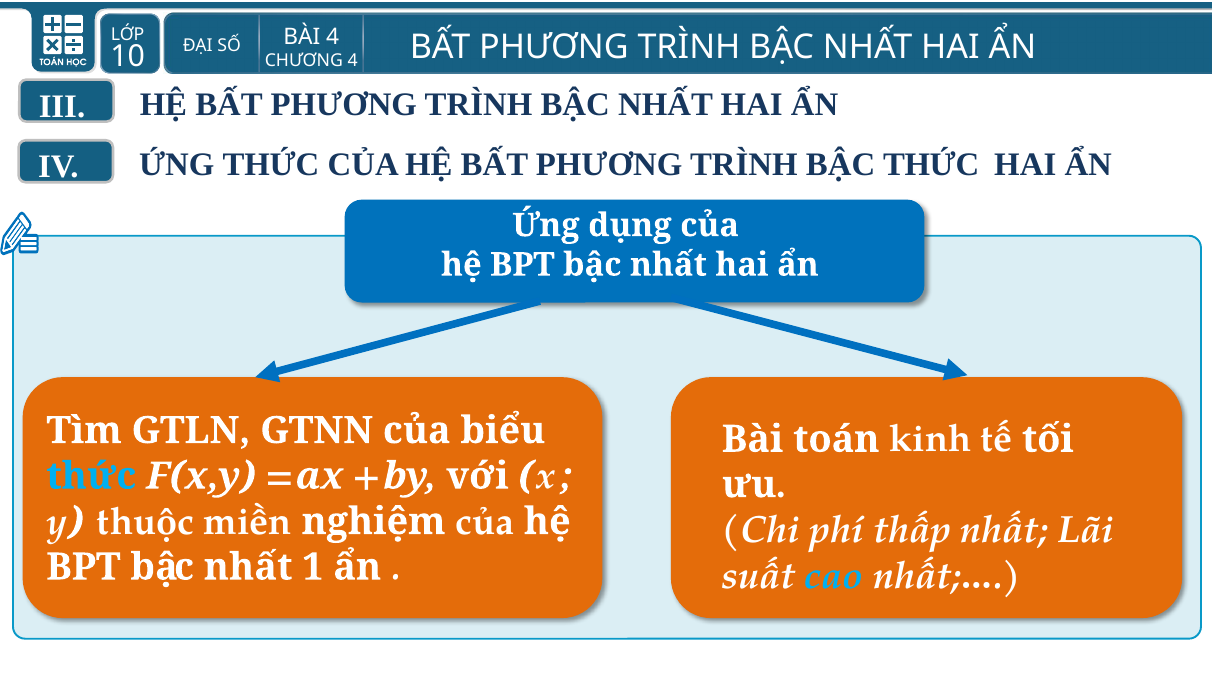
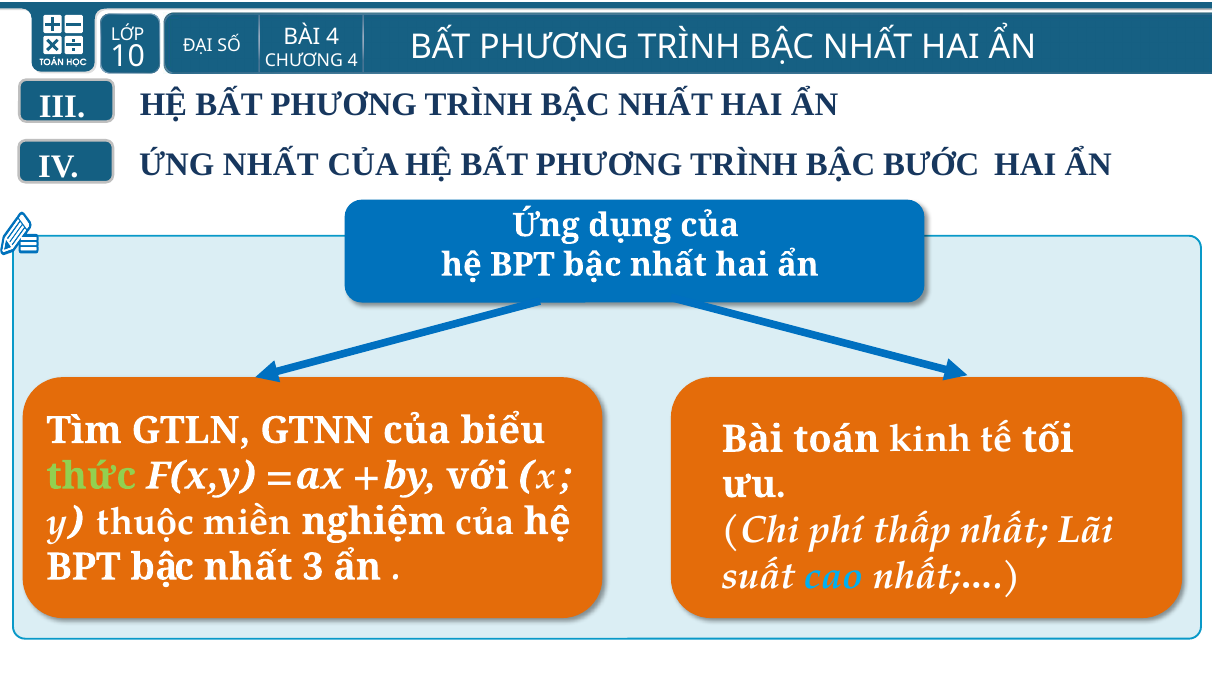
ỨNG THỨC: THỨC -> NHẤT
BẬC THỨC: THỨC -> BƯỚC
thức at (91, 476) colour: light blue -> light green
1: 1 -> 3
